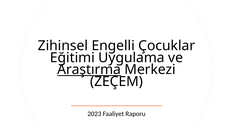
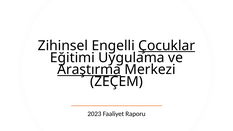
Çocuklar underline: none -> present
